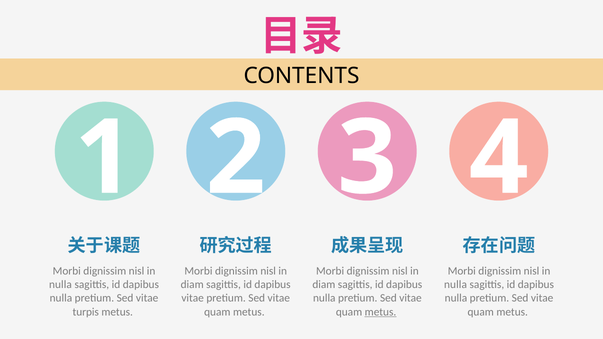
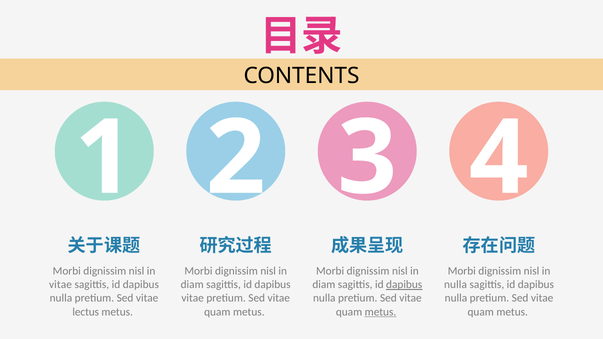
nulla at (60, 285): nulla -> vitae
dapibus at (404, 285) underline: none -> present
turpis: turpis -> lectus
